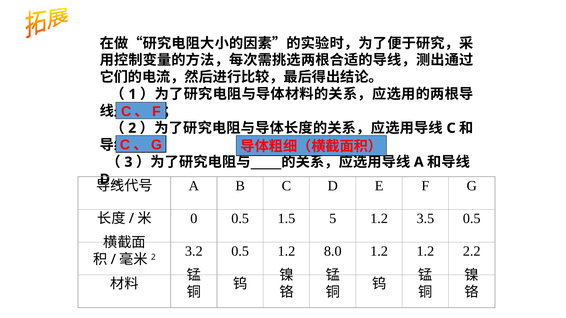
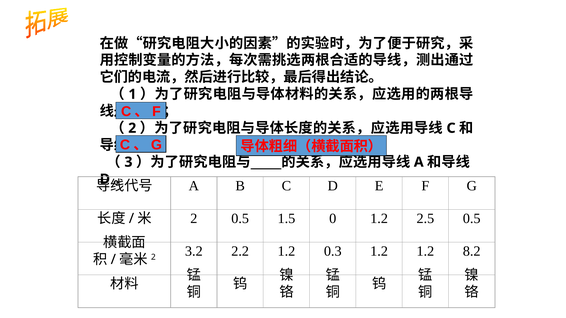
0 at (194, 219): 0 -> 2
5: 5 -> 0
3.5: 3.5 -> 2.5
3.2 0.5: 0.5 -> 2.2
8.0: 8.0 -> 0.3
2.2: 2.2 -> 8.2
